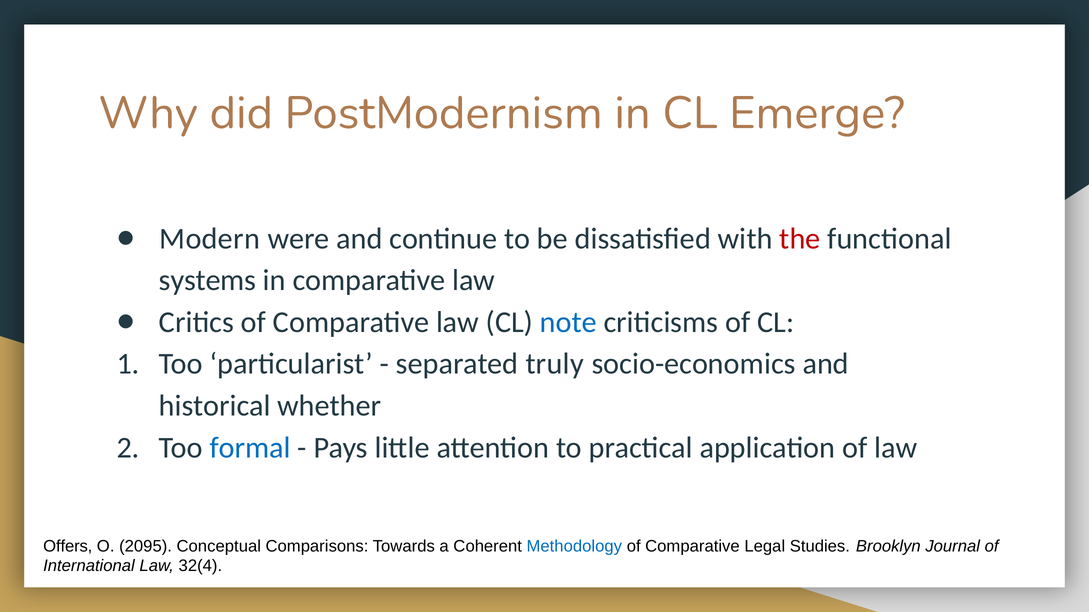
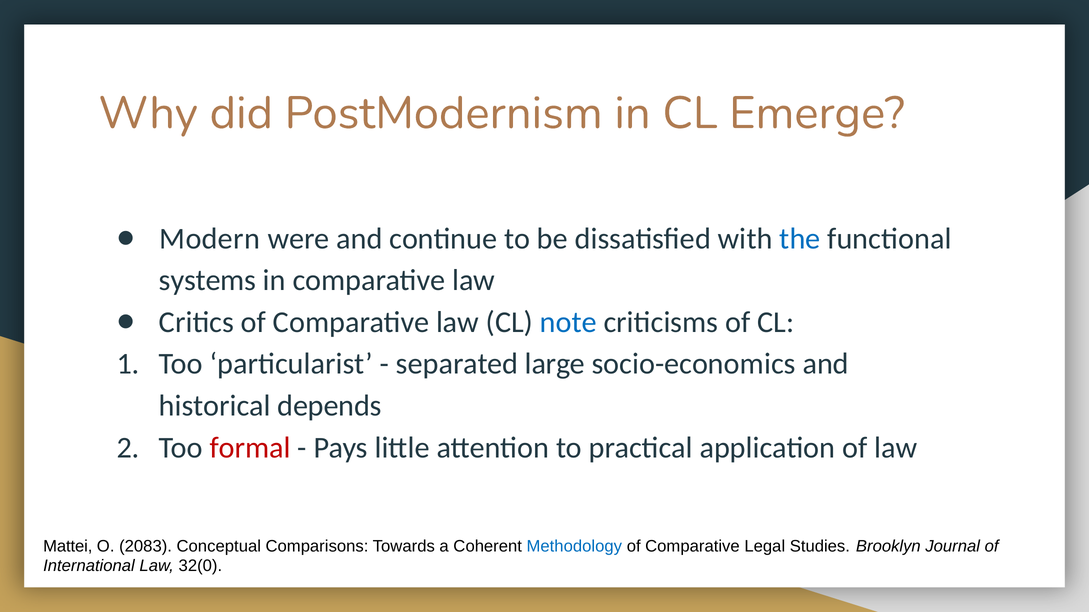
the colour: red -> blue
truly: truly -> large
whether: whether -> depends
formal colour: blue -> red
Offers: Offers -> Mattei
2095: 2095 -> 2083
32(4: 32(4 -> 32(0
